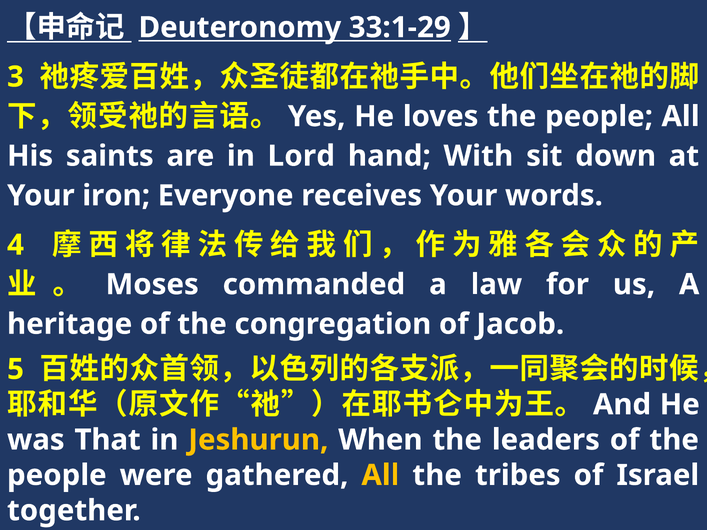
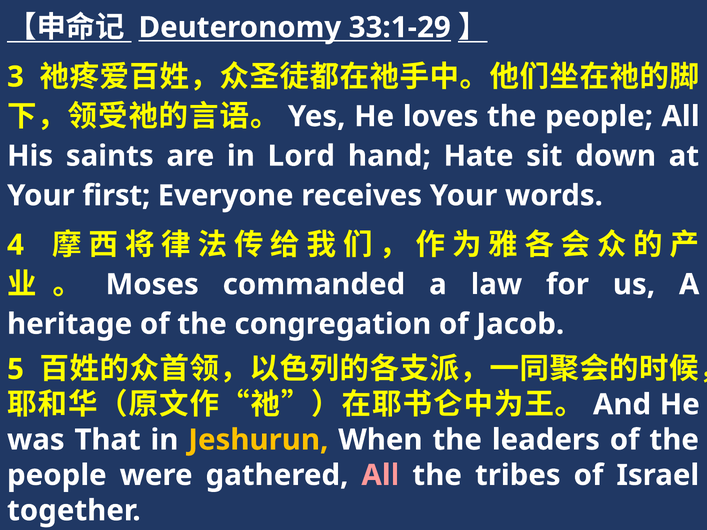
With: With -> Hate
iron: iron -> first
All at (380, 475) colour: yellow -> pink
